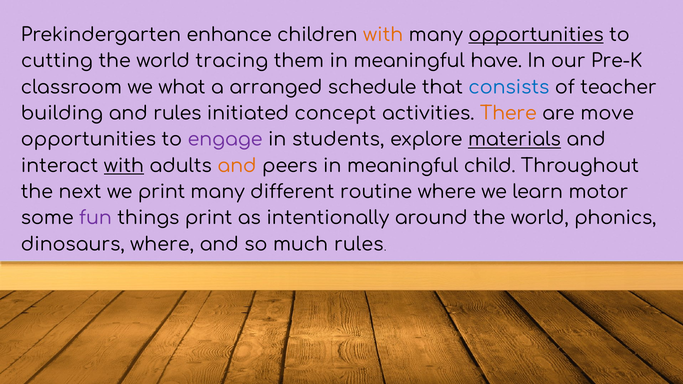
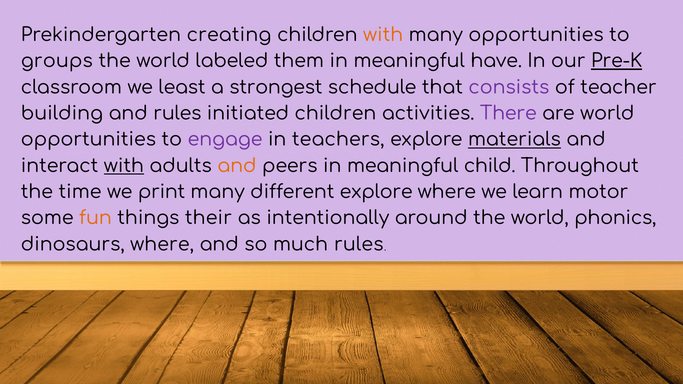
enhance: enhance -> creating
opportunities at (536, 35) underline: present -> none
cutting: cutting -> groups
tracing: tracing -> labeled
Pre-K underline: none -> present
what: what -> least
arranged: arranged -> strongest
consists colour: blue -> purple
initiated concept: concept -> children
There colour: orange -> purple
are move: move -> world
students: students -> teachers
next: next -> time
different routine: routine -> explore
fun colour: purple -> orange
things print: print -> their
